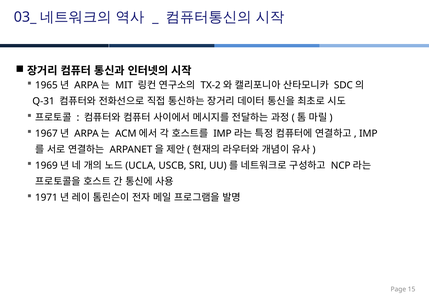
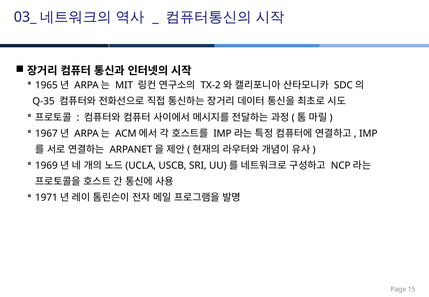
Q-31: Q-31 -> Q-35
